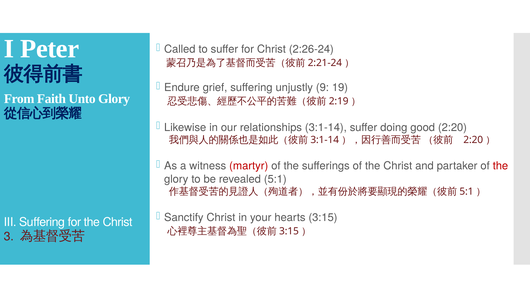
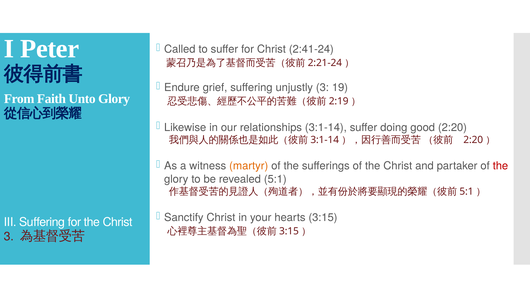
2:26-24: 2:26-24 -> 2:41-24
unjustly 9: 9 -> 3
martyr colour: red -> orange
